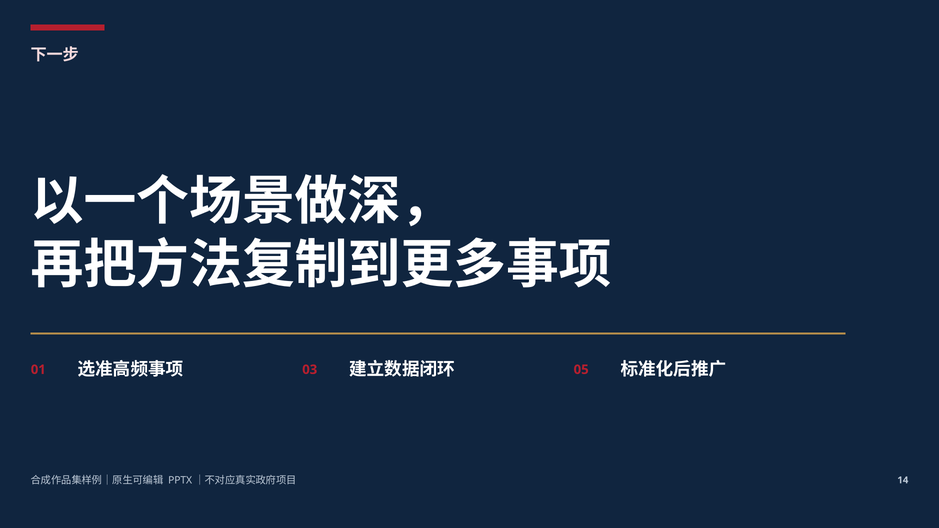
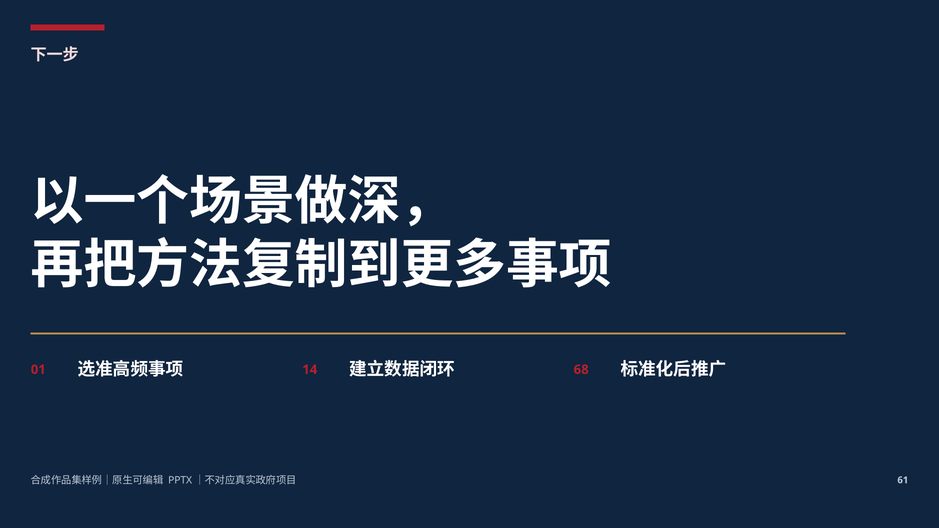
03: 03 -> 14
05: 05 -> 68
14: 14 -> 61
